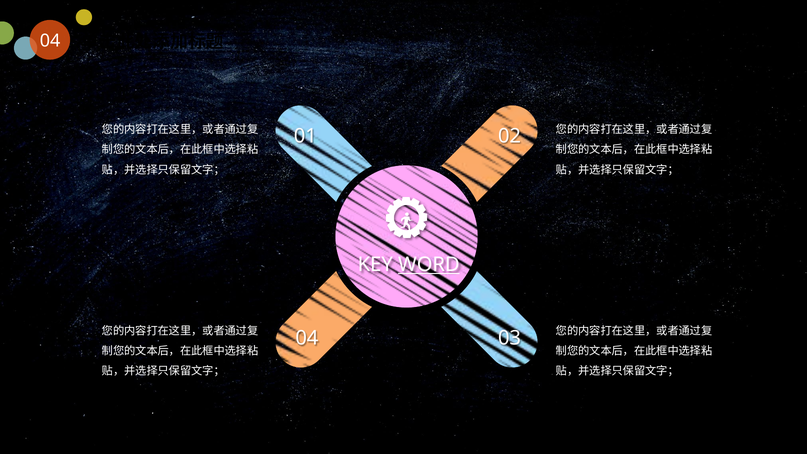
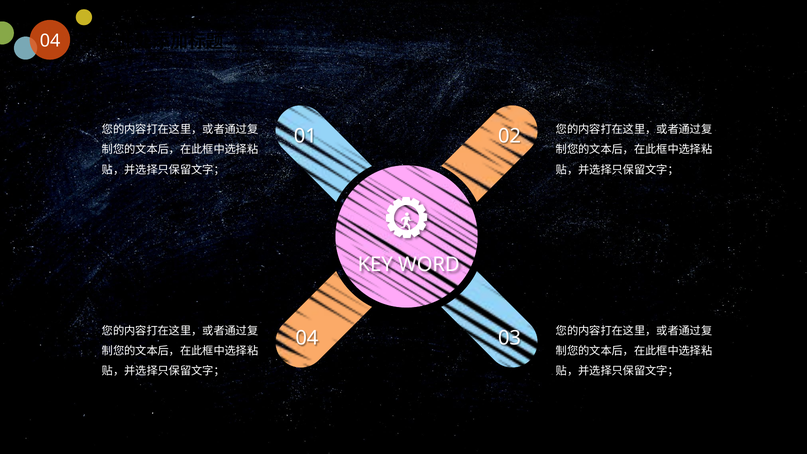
WORD underline: present -> none
